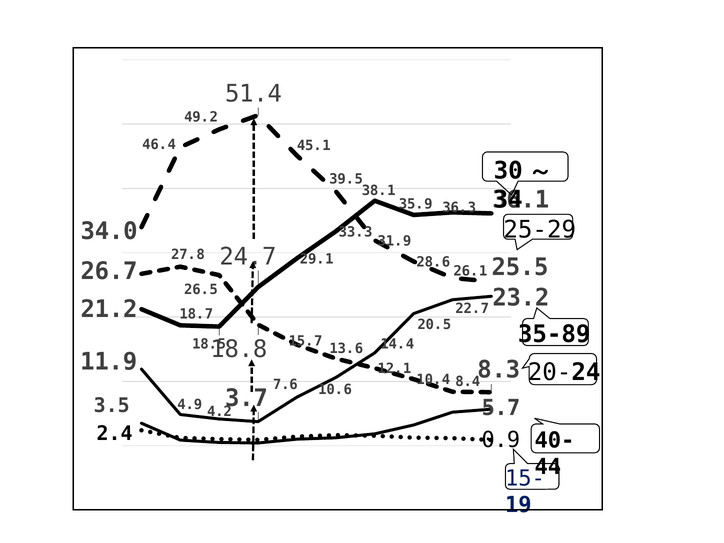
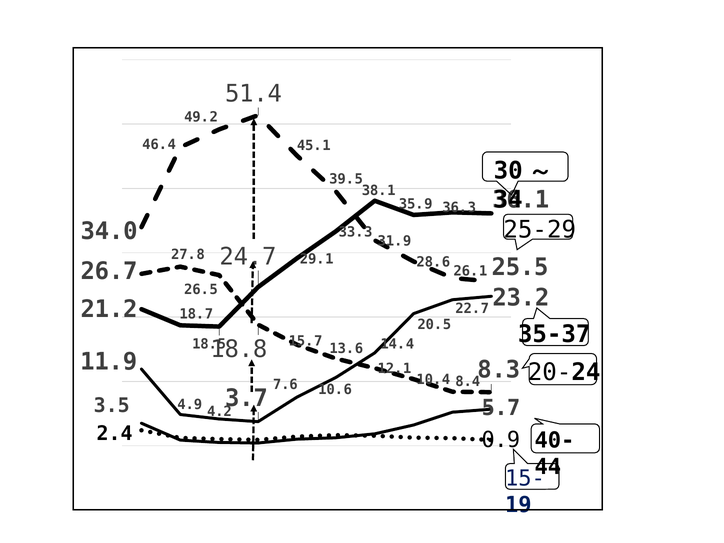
35-89: 35-89 -> 35-37
